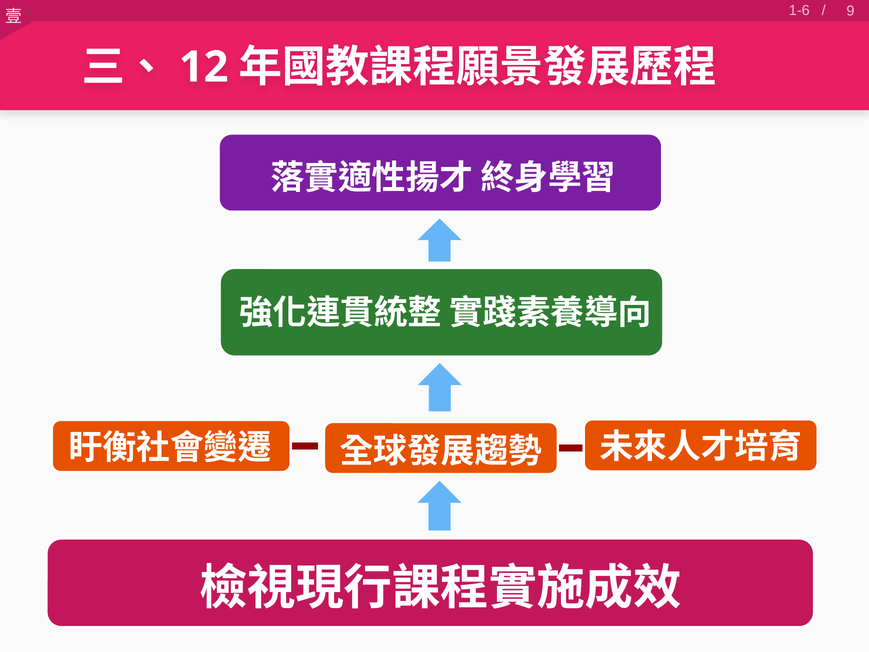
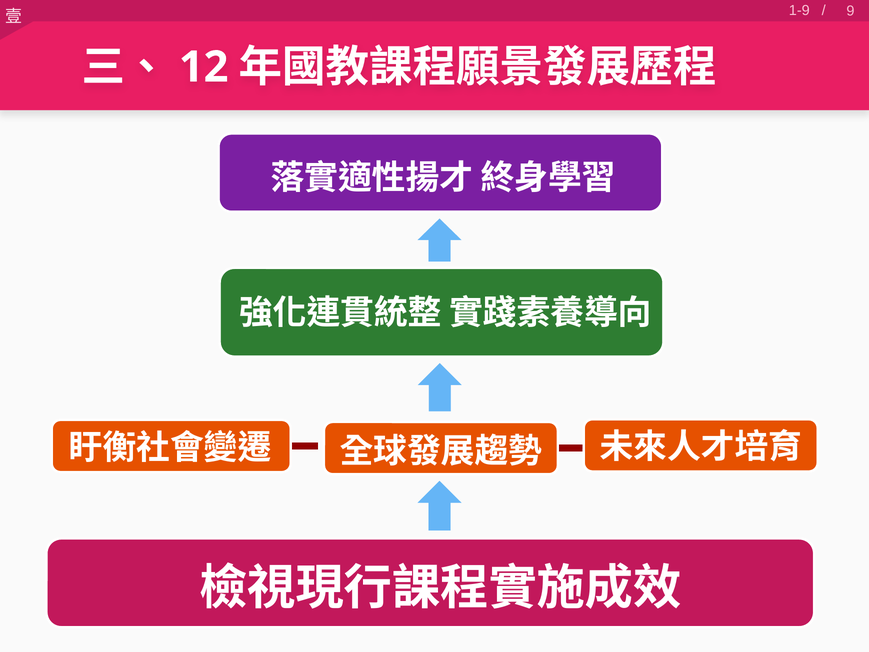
1-6: 1-6 -> 1-9
